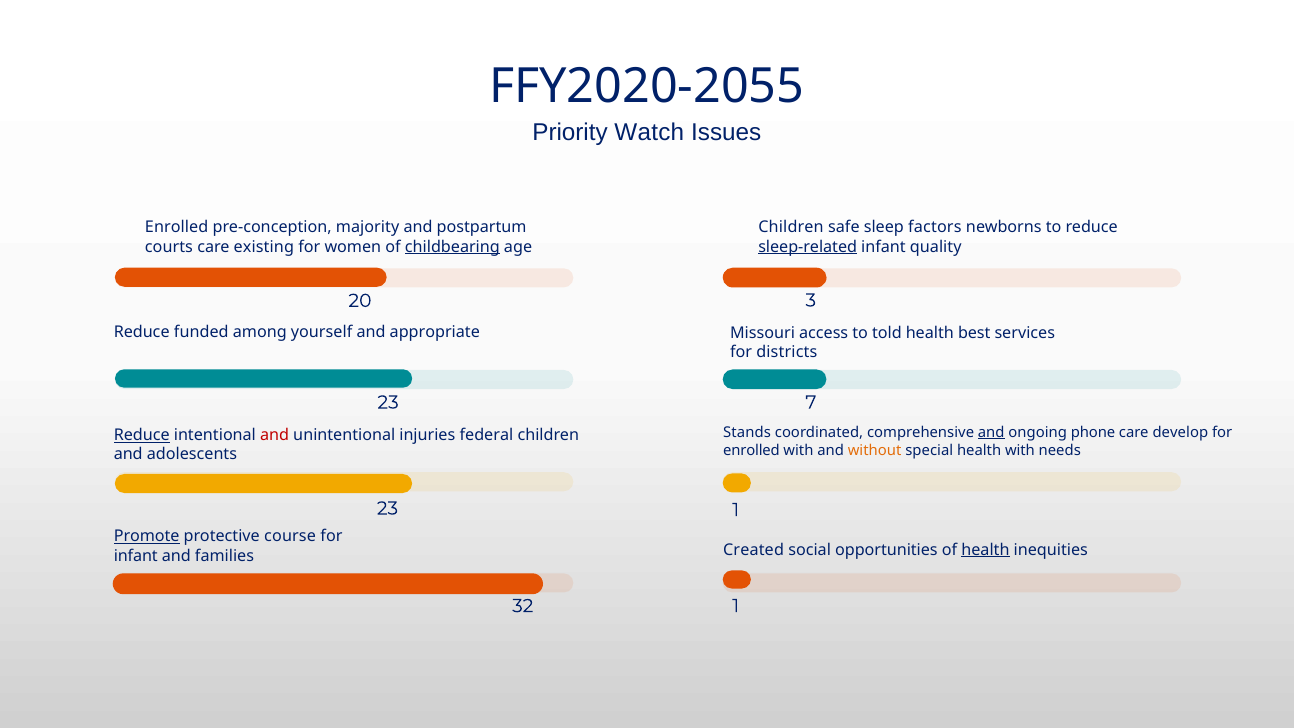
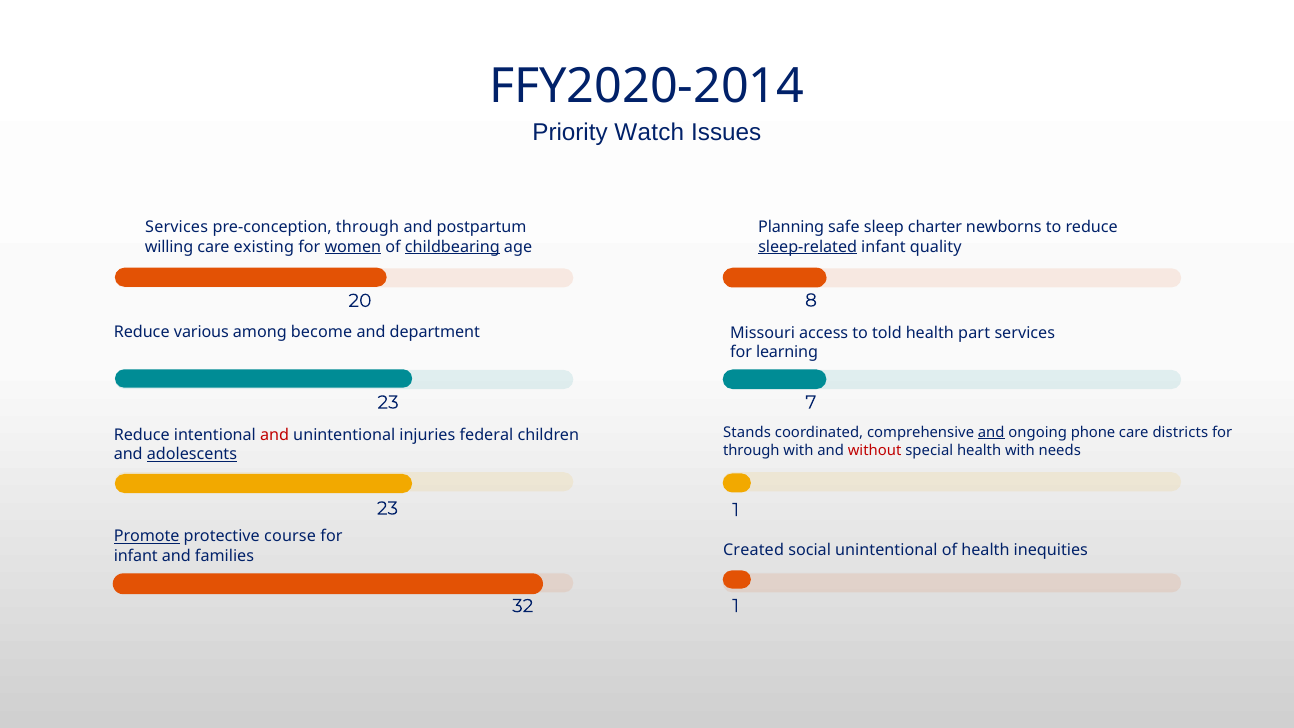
FFY2020-2055: FFY2020-2055 -> FFY2020-2014
Enrolled at (177, 228): Enrolled -> Services
pre-conception majority: majority -> through
Children at (791, 228): Children -> Planning
factors: factors -> charter
courts: courts -> willing
women underline: none -> present
3: 3 -> 8
funded: funded -> various
yourself: yourself -> become
appropriate: appropriate -> department
best: best -> part
districts: districts -> learning
develop: develop -> districts
Reduce at (142, 435) underline: present -> none
enrolled at (751, 450): enrolled -> through
without colour: orange -> red
adolescents underline: none -> present
social opportunities: opportunities -> unintentional
health at (985, 550) underline: present -> none
